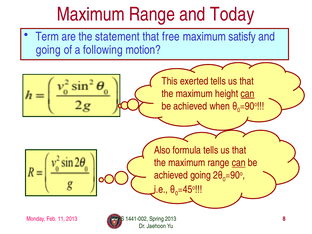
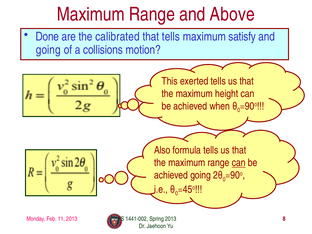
Today: Today -> Above
Term: Term -> Done
statement: statement -> calibrated
that free: free -> tells
following: following -> collisions
can at (248, 94) underline: present -> none
